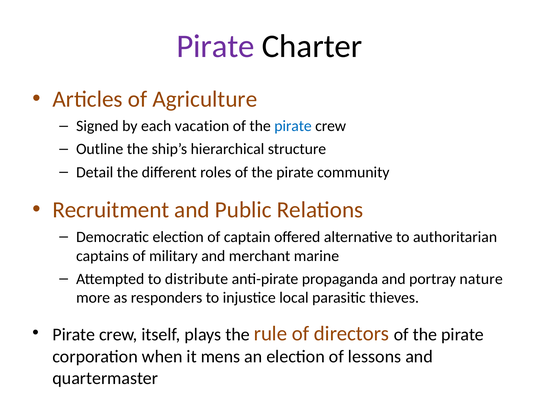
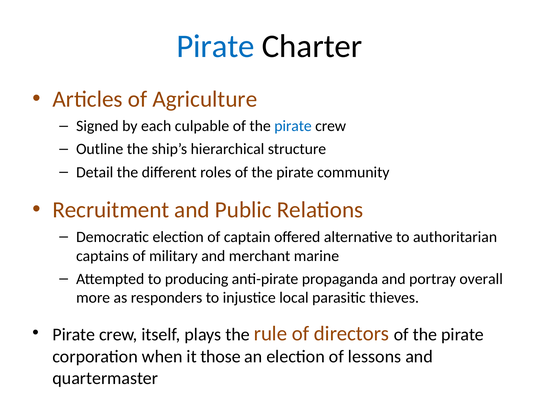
Pirate at (215, 46) colour: purple -> blue
vacation: vacation -> culpable
distribute: distribute -> producing
nature: nature -> overall
mens: mens -> those
